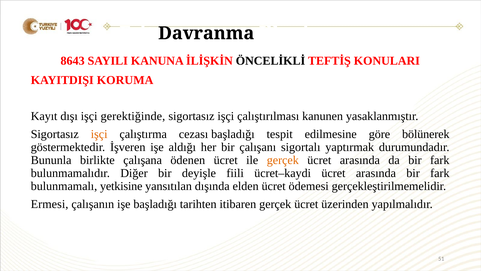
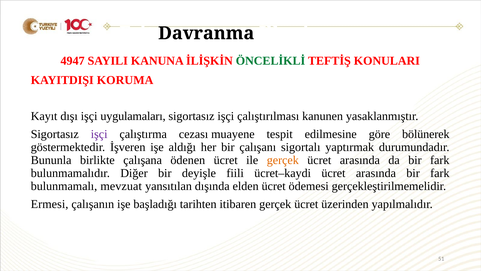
8643: 8643 -> 4947
ÖNCELİKLİ colour: black -> green
gerektiğinde: gerektiğinde -> uygulamaları
işçi at (99, 134) colour: orange -> purple
cezası başladığı: başladığı -> muayene
yetkisine: yetkisine -> mevzuat
